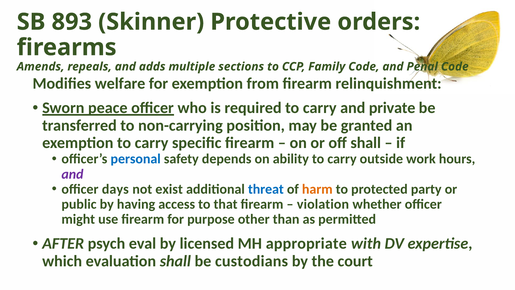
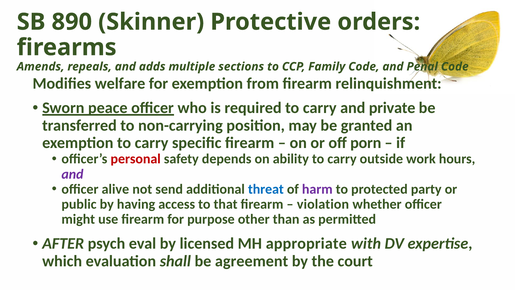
893: 893 -> 890
off shall: shall -> porn
personal colour: blue -> red
days: days -> alive
exist: exist -> send
harm colour: orange -> purple
custodians: custodians -> agreement
